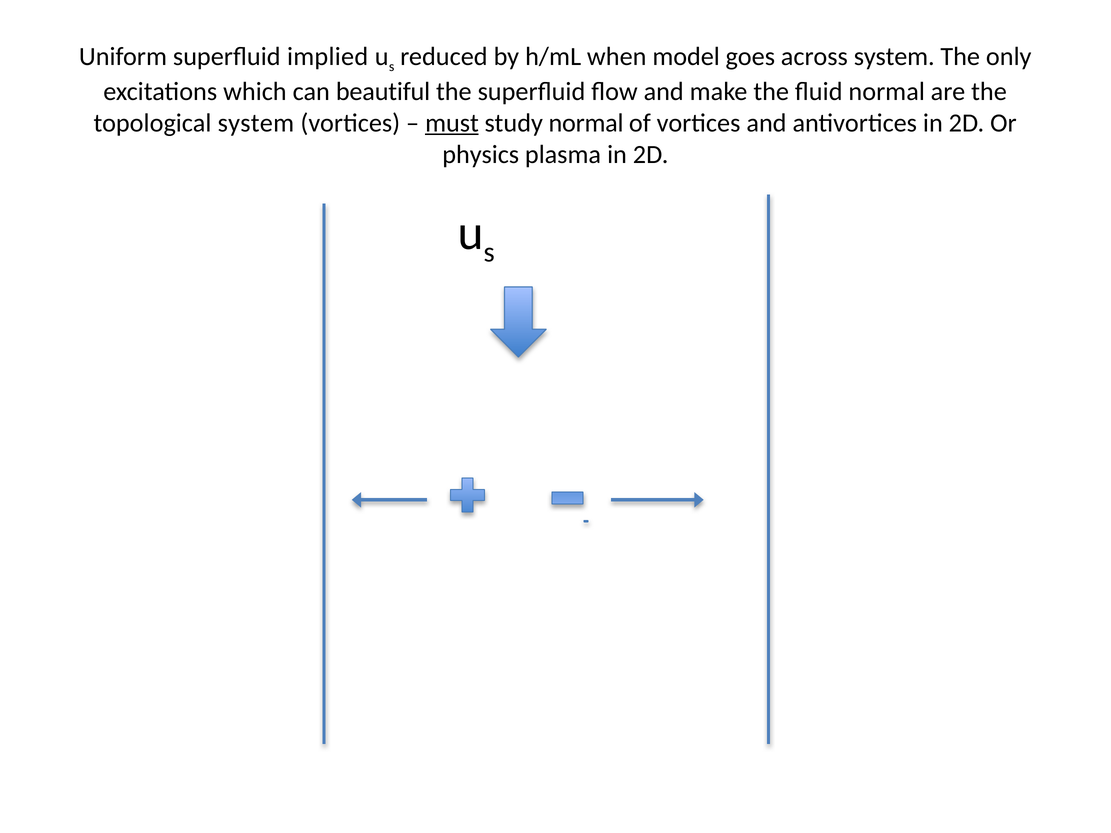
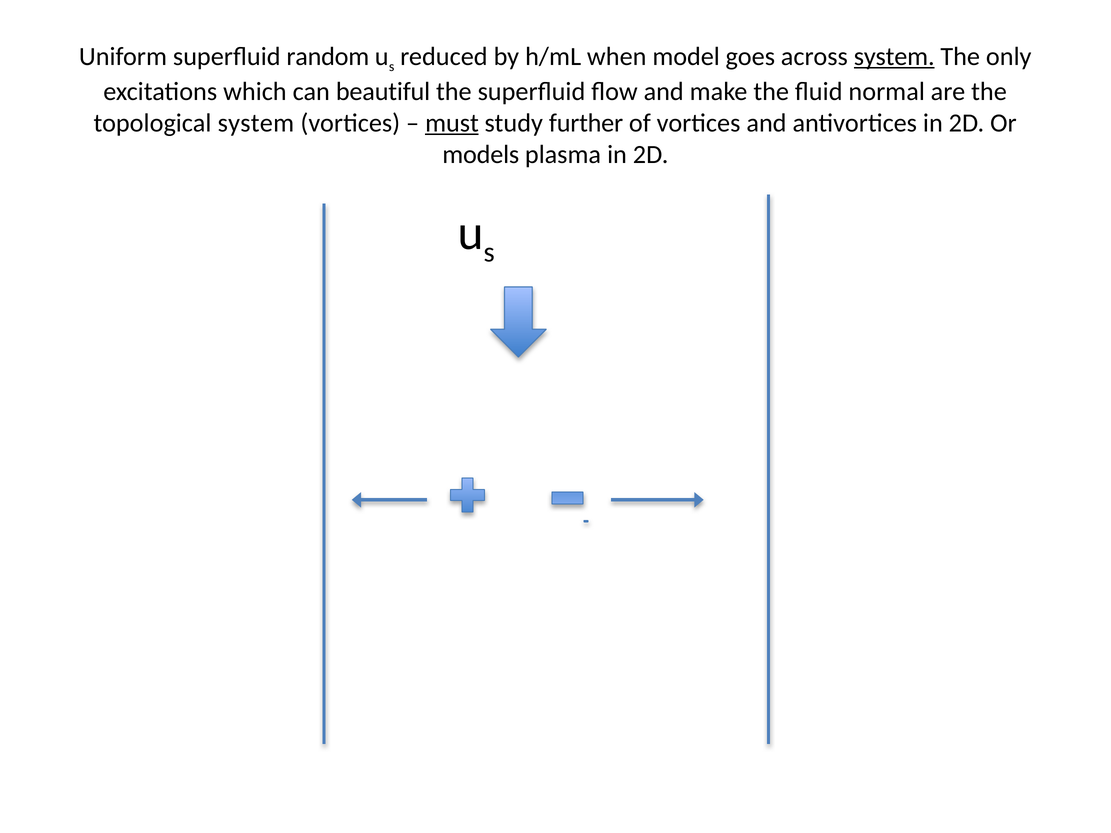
implied: implied -> random
system at (894, 56) underline: none -> present
study normal: normal -> further
physics: physics -> models
